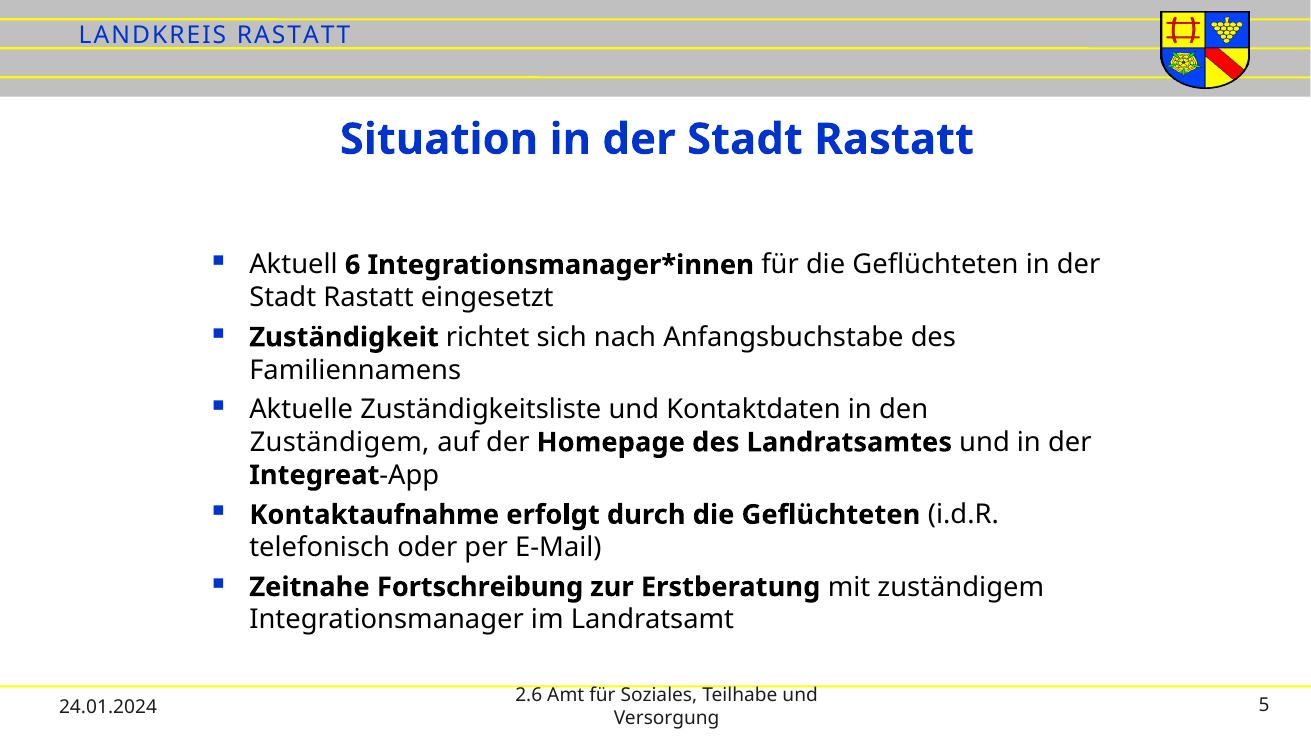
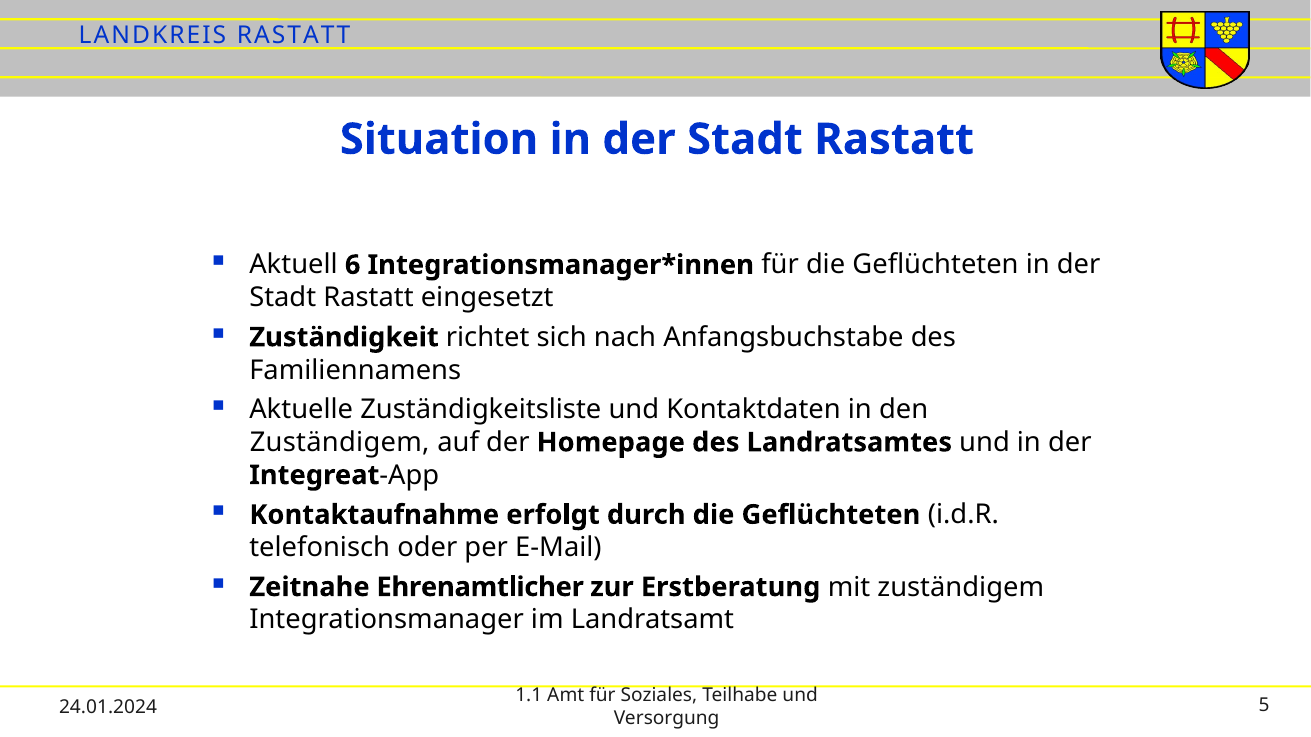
Fortschreibung: Fortschreibung -> Ehrenamtlicher
2.6: 2.6 -> 1.1
